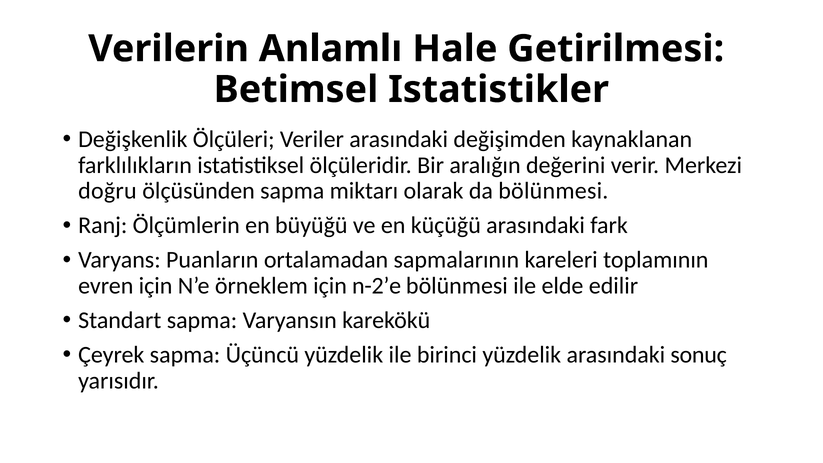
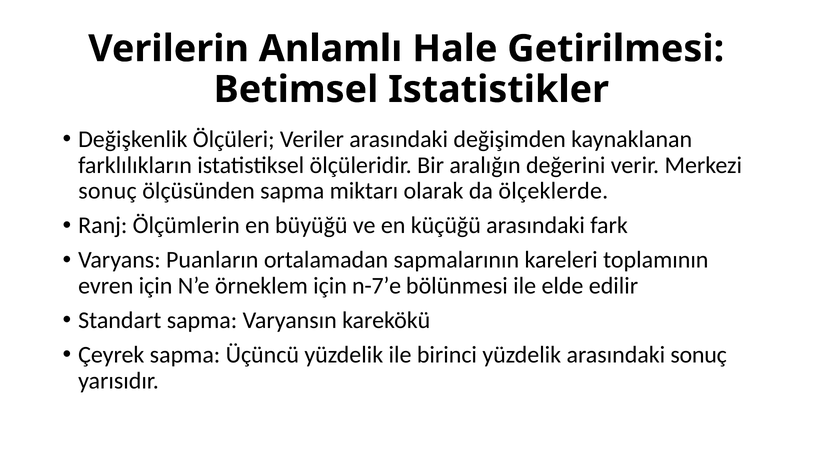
doğru at (107, 191): doğru -> sonuç
da bölünmesi: bölünmesi -> ölçeklerde
n-2’e: n-2’e -> n-7’e
